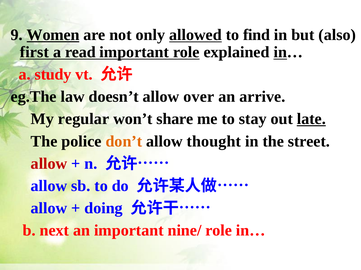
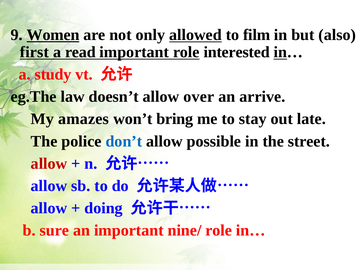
find: find -> film
explained: explained -> interested
regular: regular -> amazes
share: share -> bring
late underline: present -> none
don’t colour: orange -> blue
thought: thought -> possible
next: next -> sure
